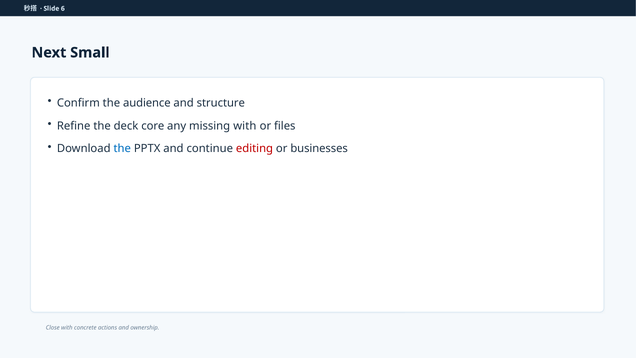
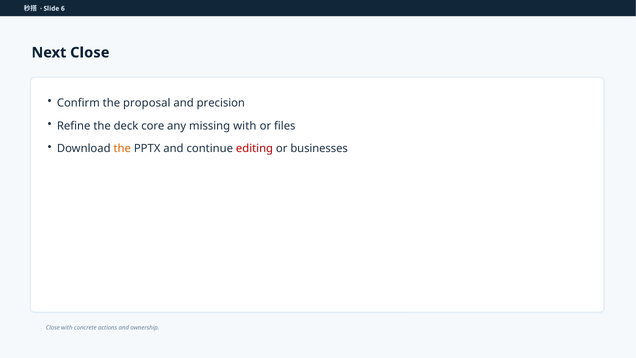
Next Small: Small -> Close
audience: audience -> proposal
structure: structure -> precision
the at (122, 149) colour: blue -> orange
